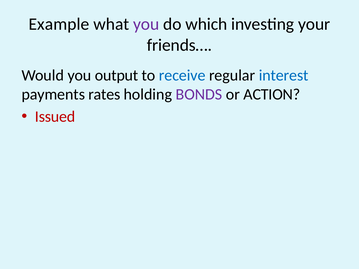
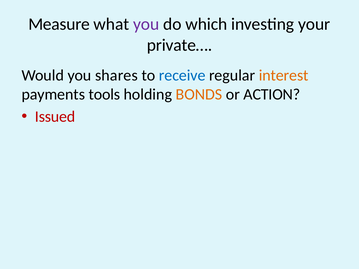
Example: Example -> Measure
friends…: friends… -> private…
output: output -> shares
interest colour: blue -> orange
rates: rates -> tools
BONDS colour: purple -> orange
